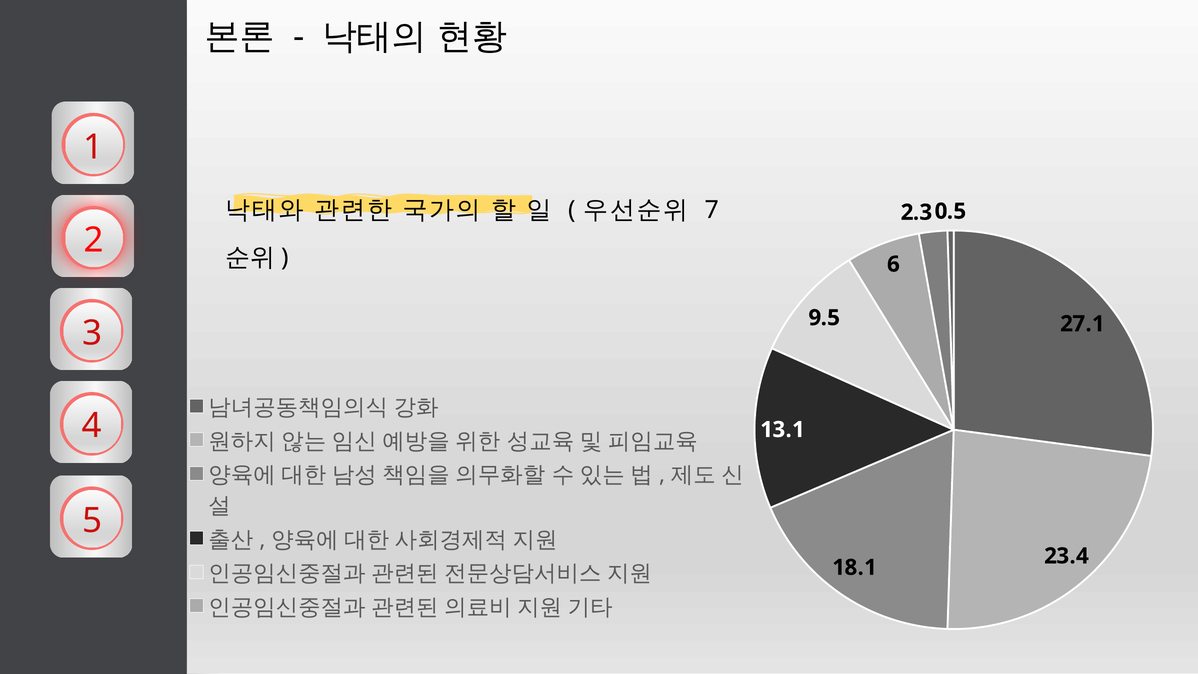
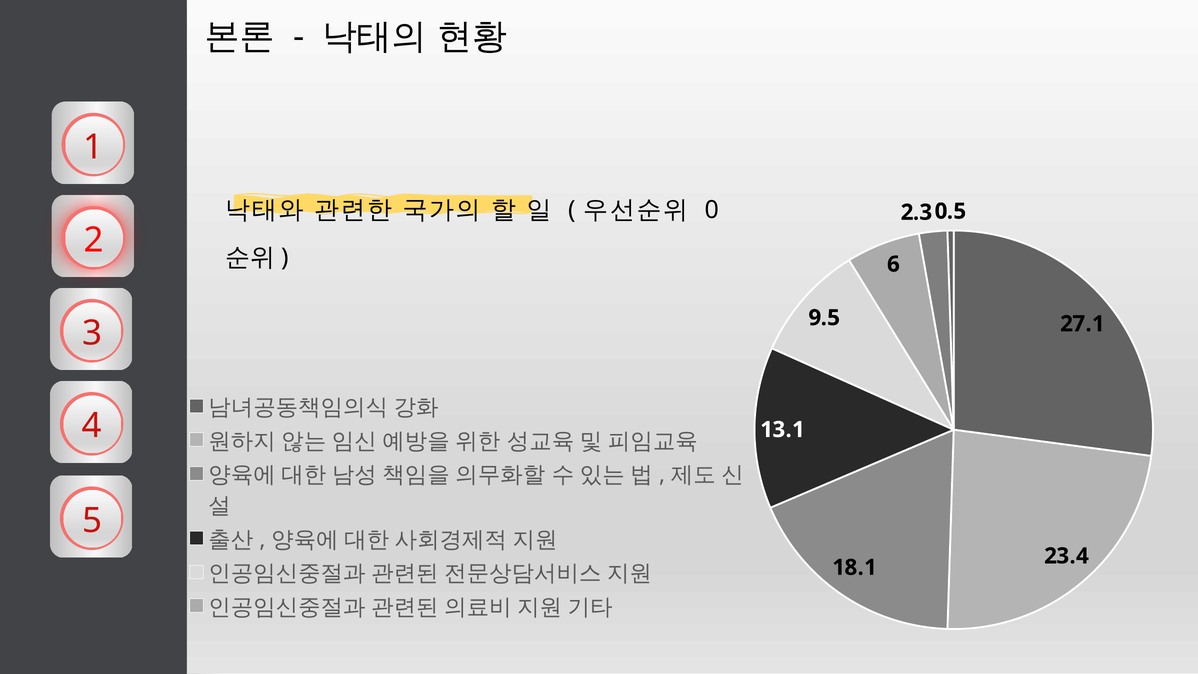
7: 7 -> 0
